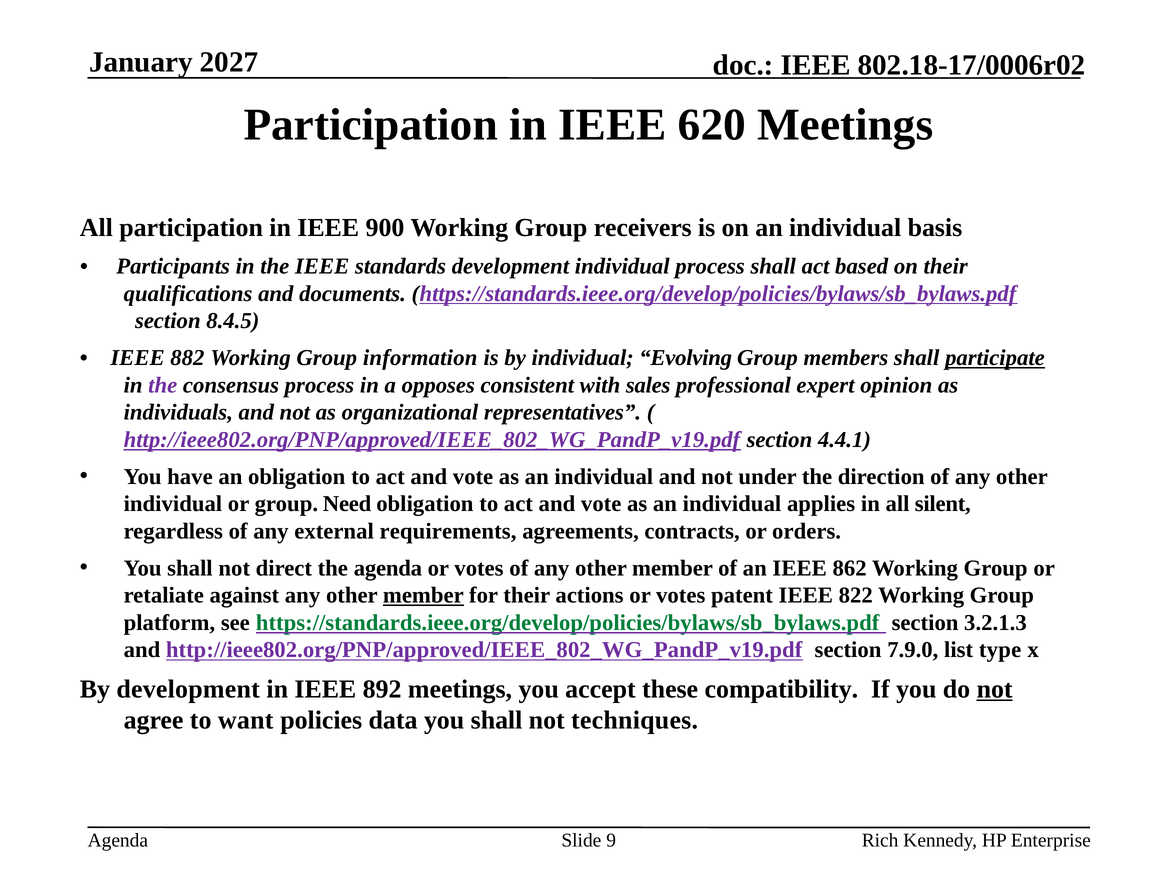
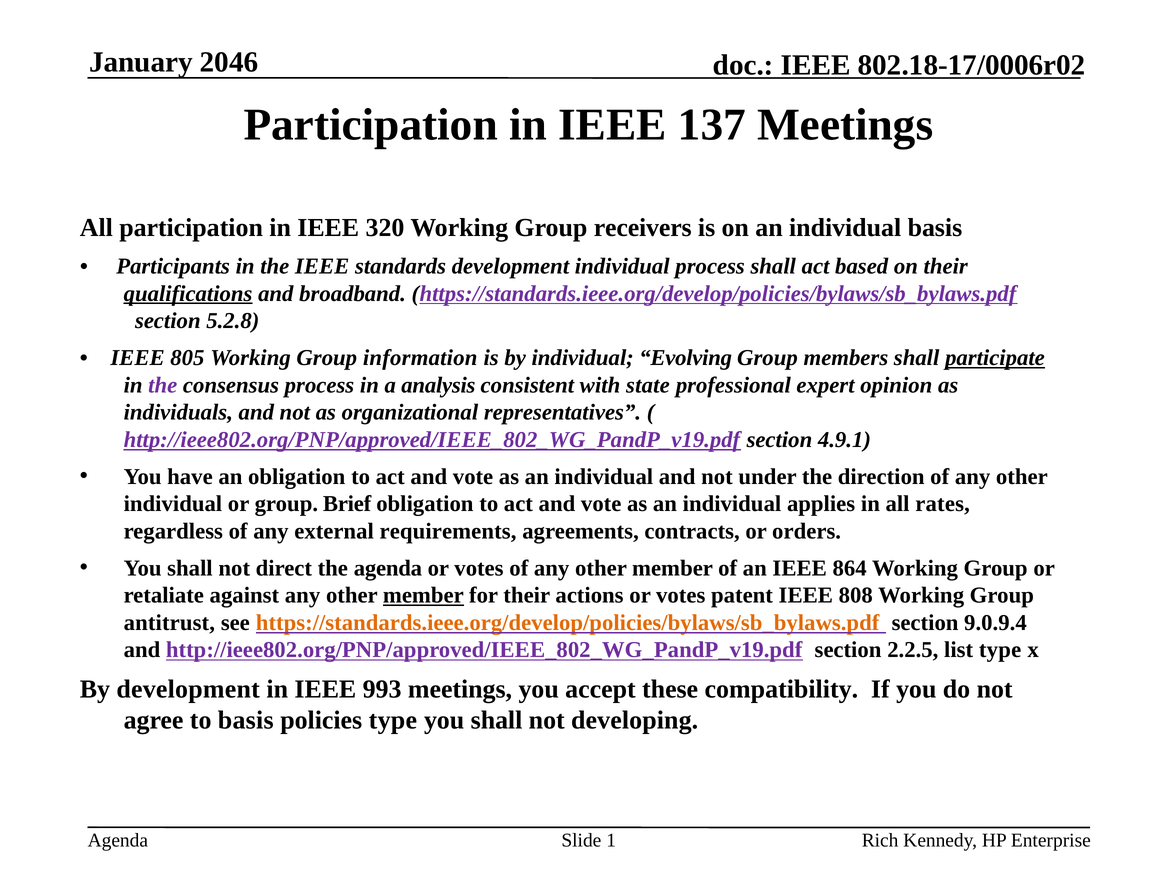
2027: 2027 -> 2046
620: 620 -> 137
900: 900 -> 320
qualifications underline: none -> present
documents: documents -> broadband
8.4.5: 8.4.5 -> 5.2.8
882: 882 -> 805
opposes: opposes -> analysis
sales: sales -> state
4.4.1: 4.4.1 -> 4.9.1
Need: Need -> Brief
silent: silent -> rates
862: 862 -> 864
822: 822 -> 808
platform: platform -> antitrust
https://standards.ieee.org/develop/policies/bylaws/sb_bylaws.pdf at (568, 623) colour: green -> orange
3.2.1.3: 3.2.1.3 -> 9.0.9.4
7.9.0: 7.9.0 -> 2.2.5
892: 892 -> 993
not at (995, 689) underline: present -> none
to want: want -> basis
policies data: data -> type
techniques: techniques -> developing
9: 9 -> 1
